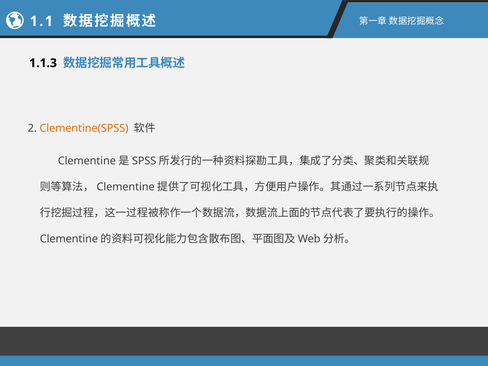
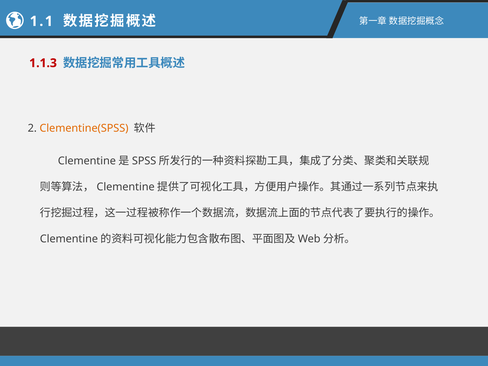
1.1.3 colour: black -> red
